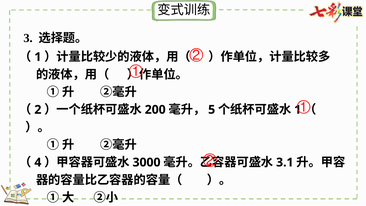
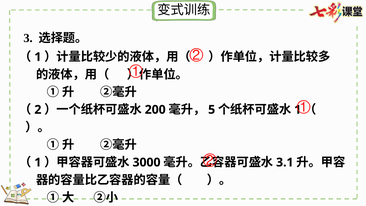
4 at (38, 162): 4 -> 1
